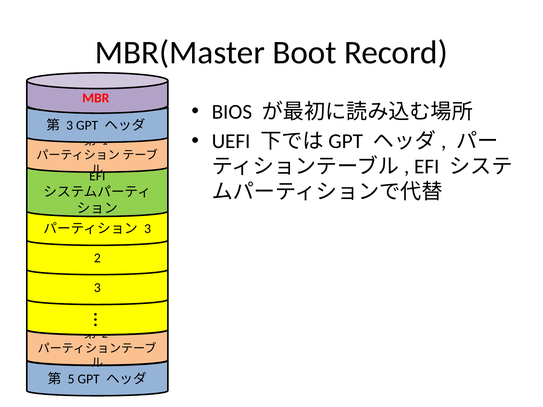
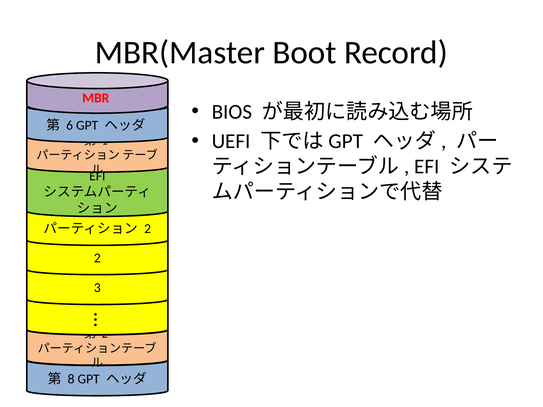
3 at (70, 126): 3 -> 6
3 at (148, 229): 3 -> 2
5: 5 -> 8
